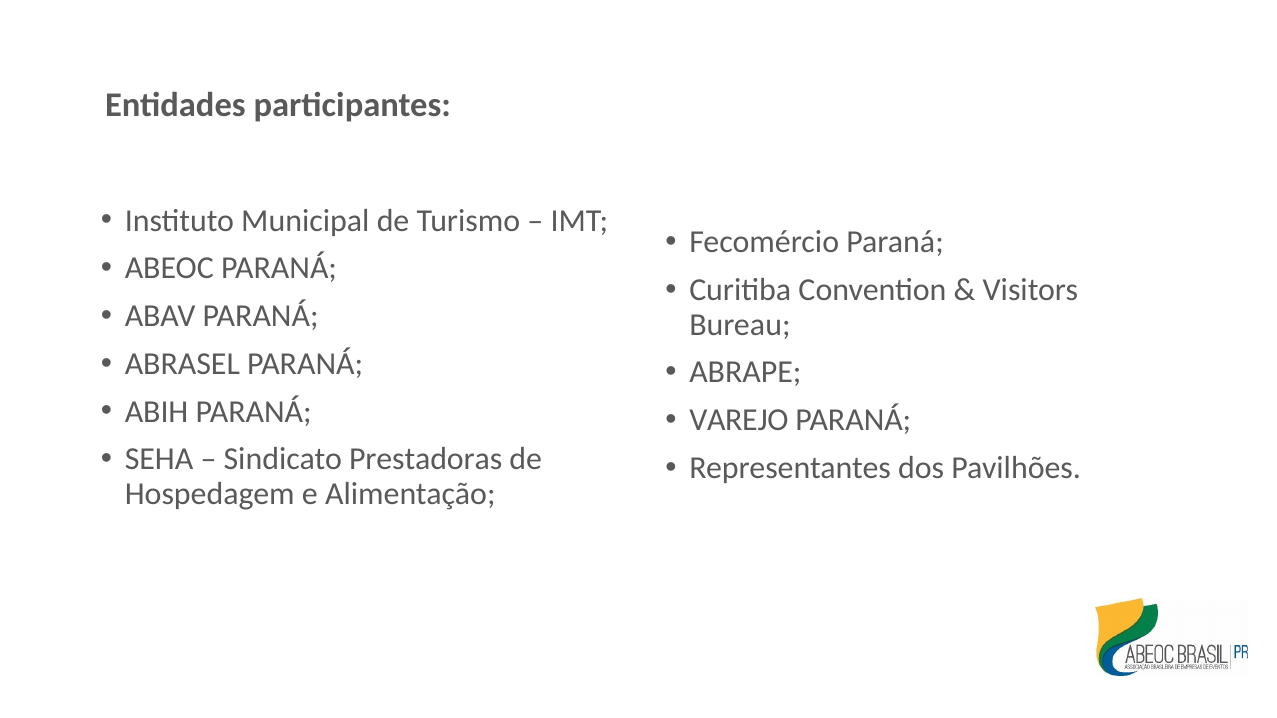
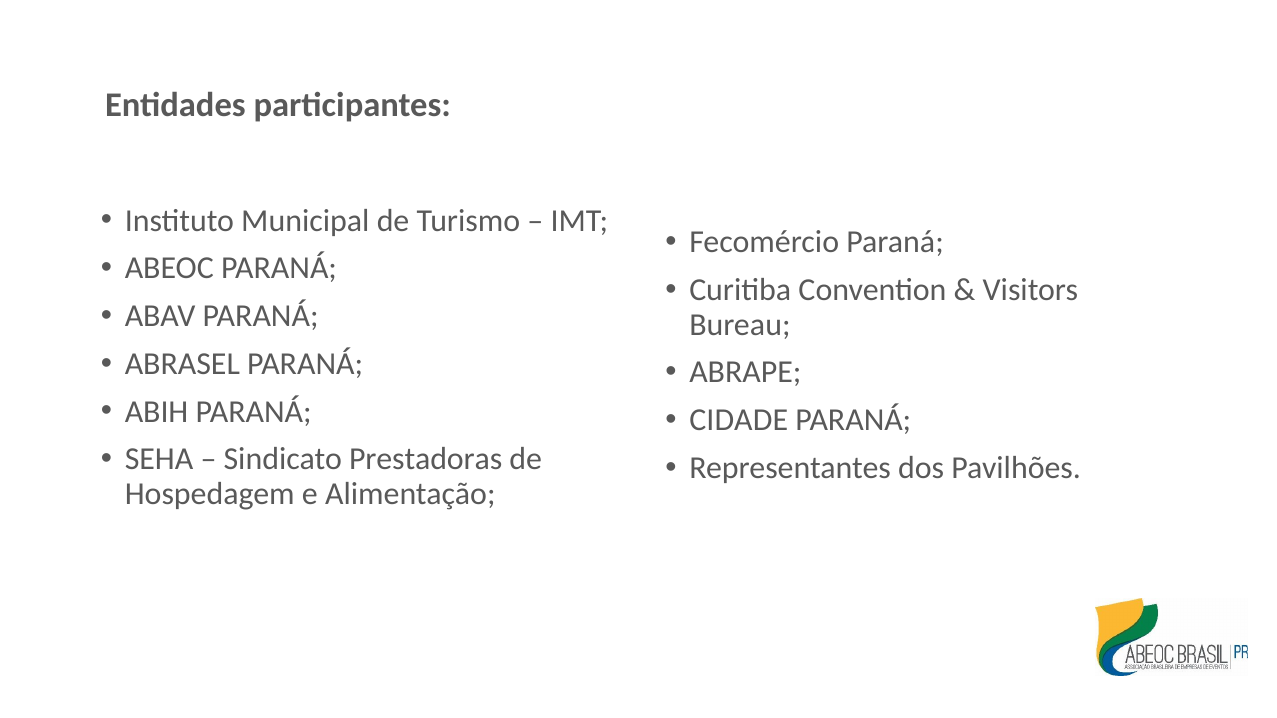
VAREJO: VAREJO -> CIDADE
